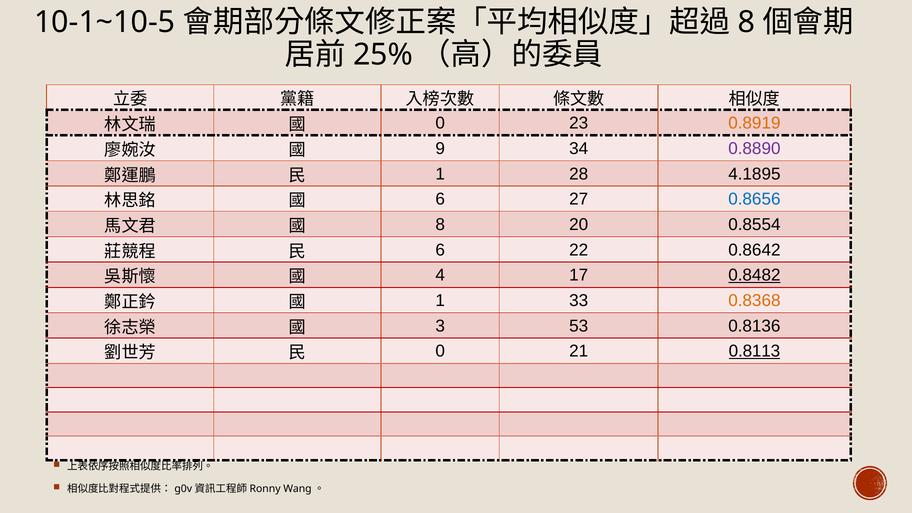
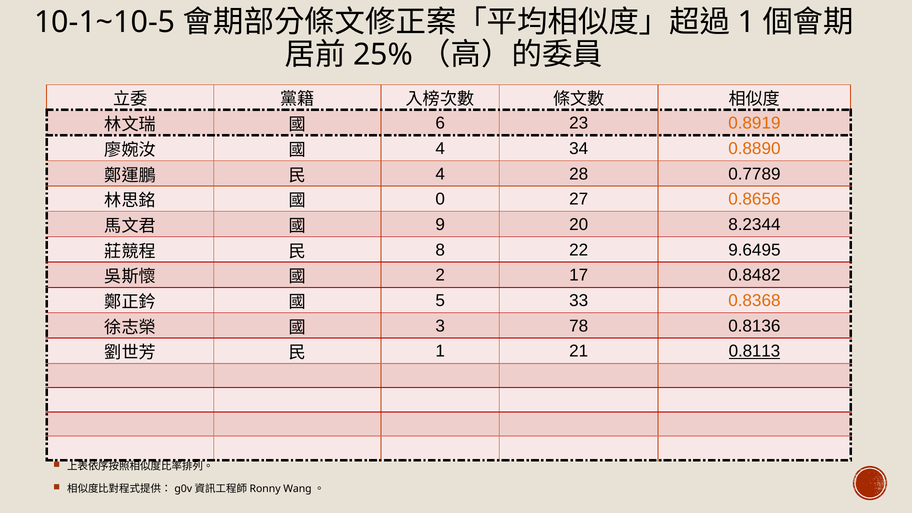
8 at (747, 22): 8 -> 1
0 at (440, 123): 0 -> 6
9 at (440, 149): 9 -> 4
0.8890 colour: purple -> orange
1 at (440, 174): 1 -> 4
4.1895: 4.1895 -> 0.7789
6 at (440, 199): 6 -> 0
0.8656 colour: blue -> orange
8 at (440, 225): 8 -> 9
0.8554: 0.8554 -> 8.2344
6 at (440, 250): 6 -> 8
0.8642: 0.8642 -> 9.6495
4: 4 -> 2
0.8482 underline: present -> none
1 at (440, 301): 1 -> 5
53: 53 -> 78
0 at (440, 351): 0 -> 1
